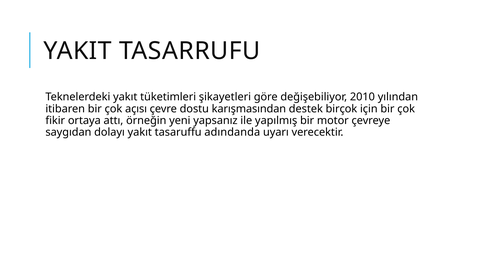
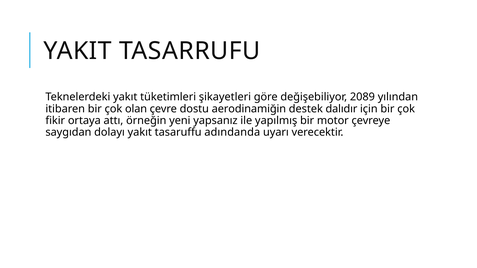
2010: 2010 -> 2089
açısı: açısı -> olan
karışmasından: karışmasından -> aerodinamiğin
birçok: birçok -> dalıdır
